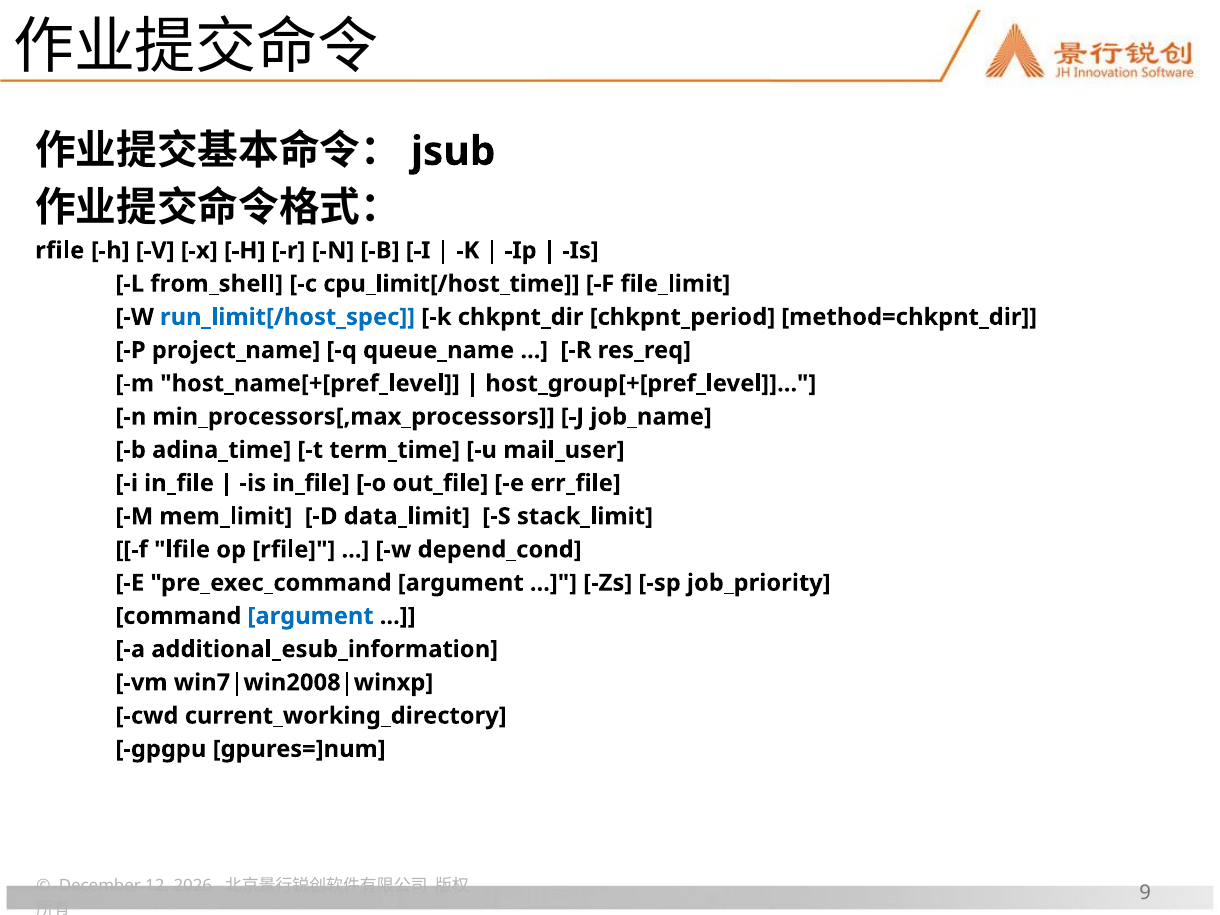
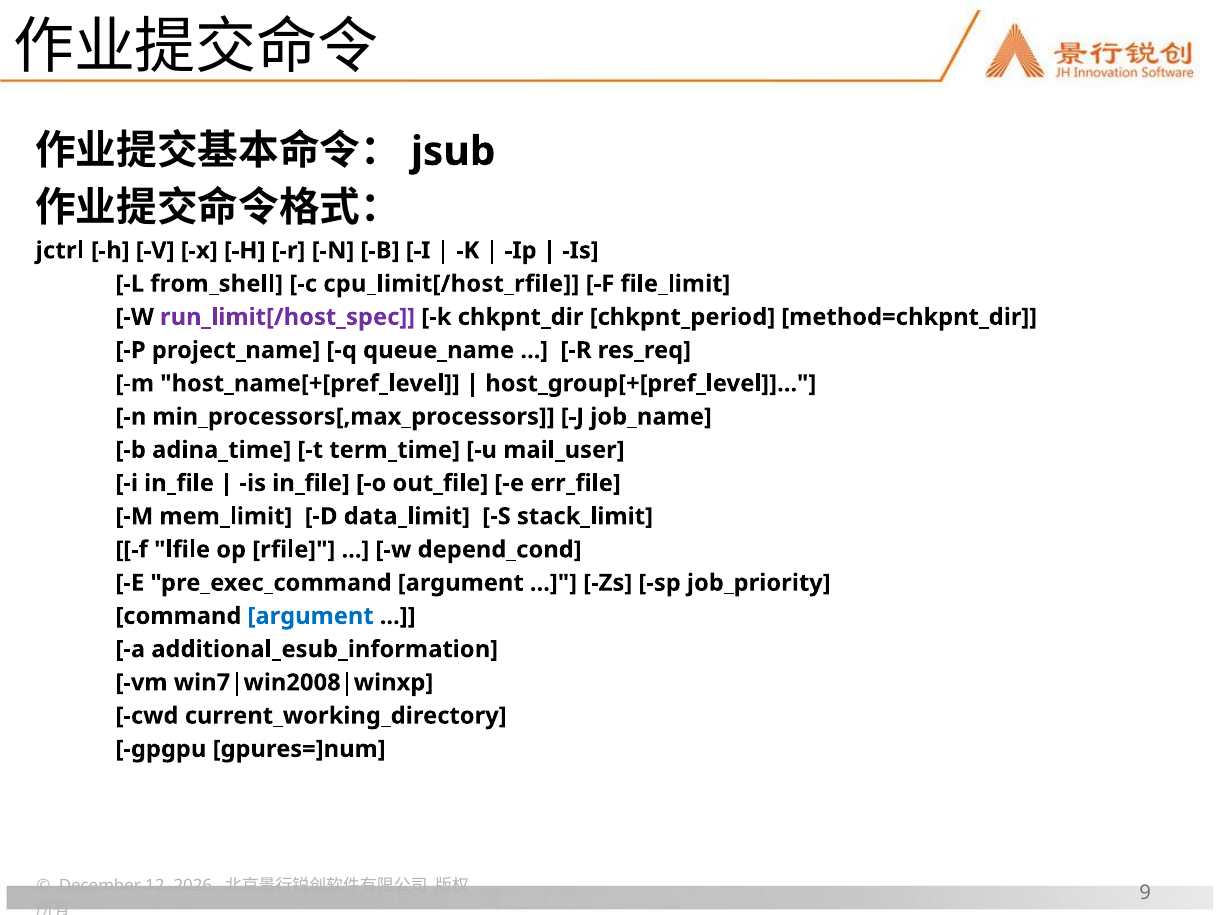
rfile at (60, 251): rfile -> jctrl
cpu_limit[/host_time: cpu_limit[/host_time -> cpu_limit[/host_rfile
run_limit[/host_spec colour: blue -> purple
